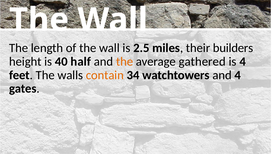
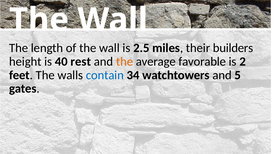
half: half -> rest
gathered: gathered -> favorable
is 4: 4 -> 2
contain colour: orange -> blue
and 4: 4 -> 5
